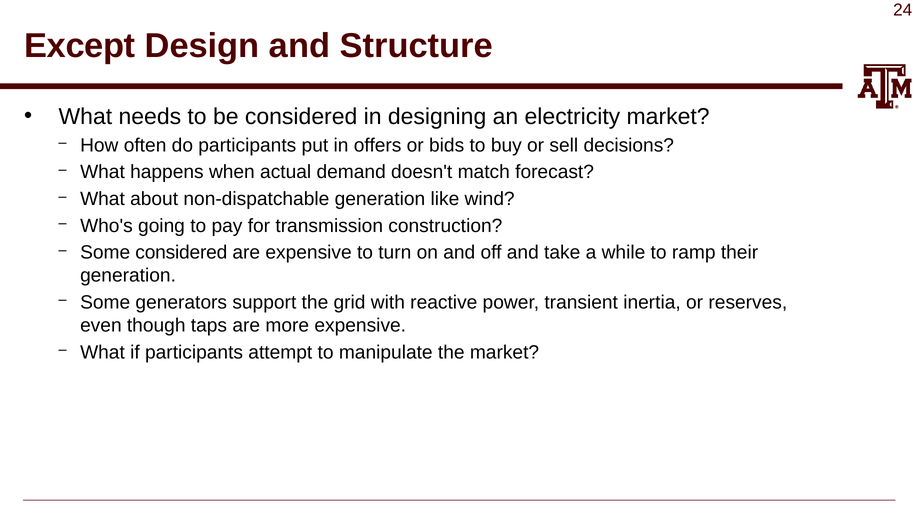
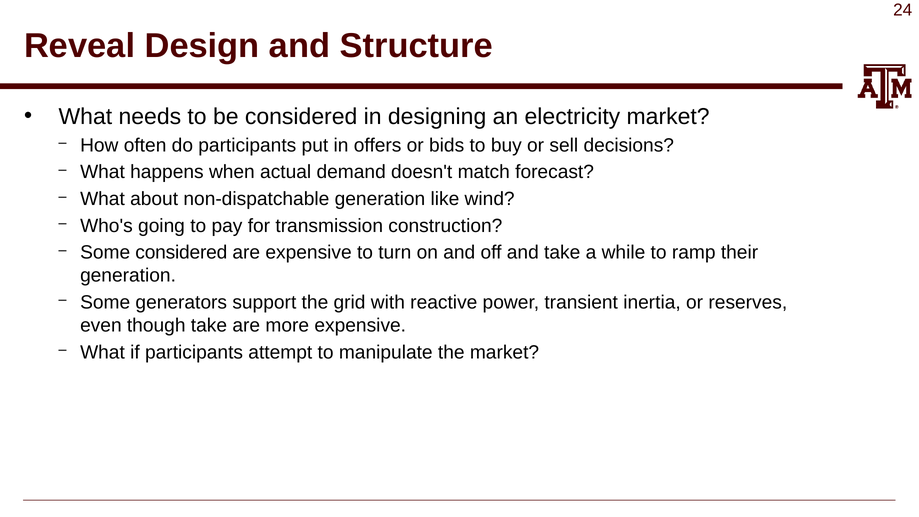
Except: Except -> Reveal
though taps: taps -> take
